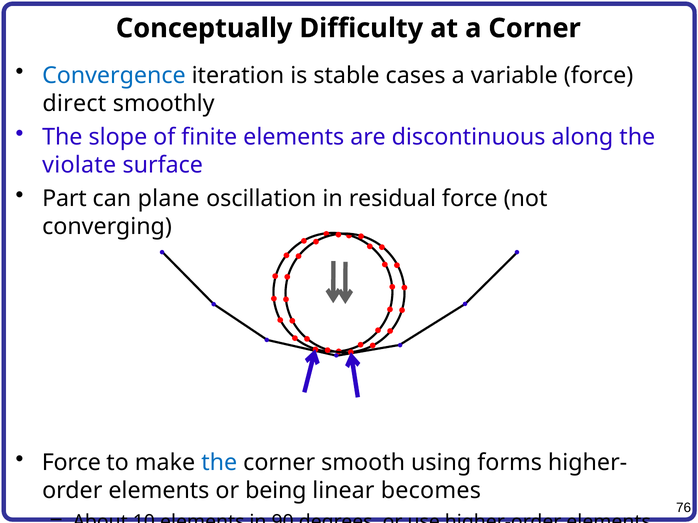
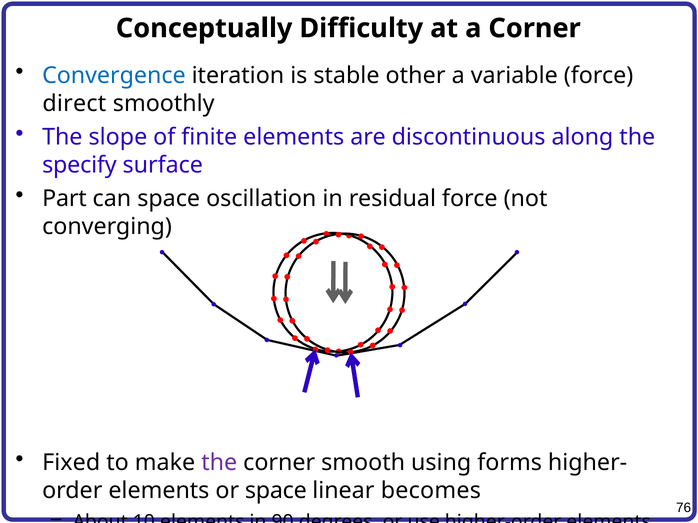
cases: cases -> other
violate: violate -> specify
can plane: plane -> space
Force at (71, 463): Force -> Fixed
the at (219, 463) colour: blue -> purple
or being: being -> space
